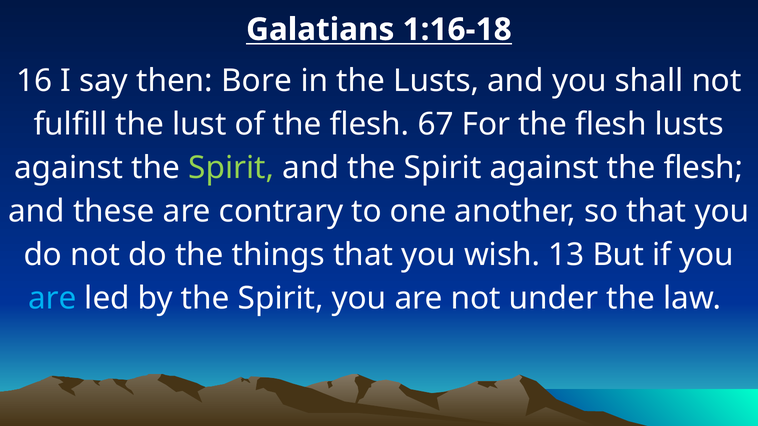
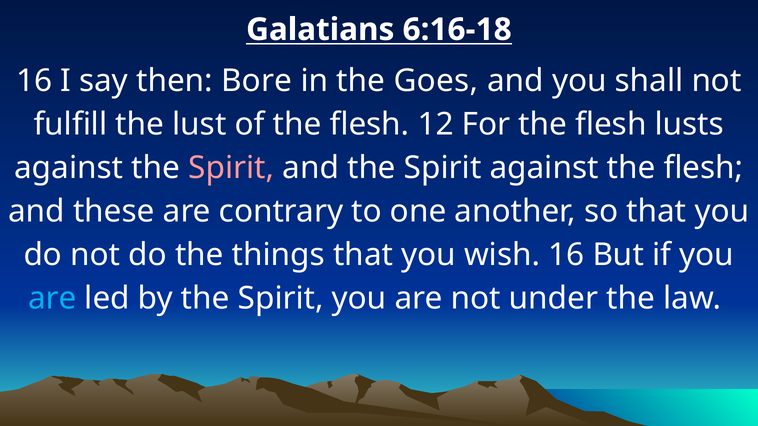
1:16-18: 1:16-18 -> 6:16-18
the Lusts: Lusts -> Goes
67: 67 -> 12
Spirit at (231, 168) colour: light green -> pink
wish 13: 13 -> 16
